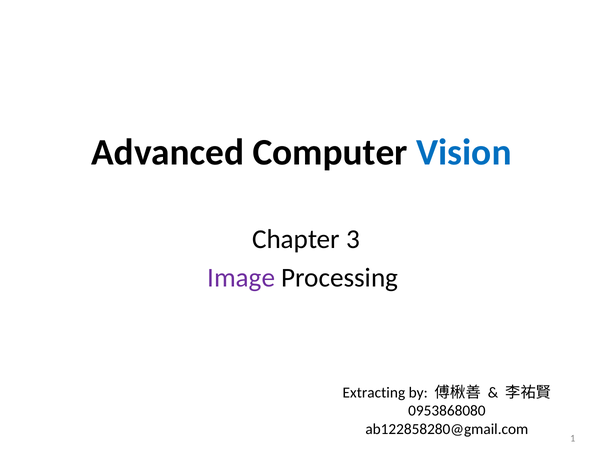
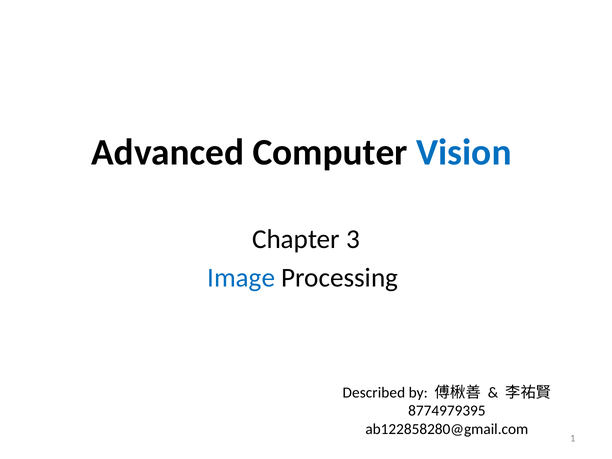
Image colour: purple -> blue
Extracting: Extracting -> Described
0953868080: 0953868080 -> 8774979395
